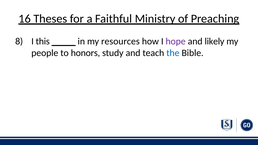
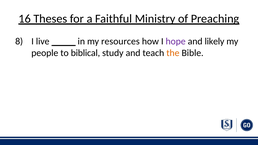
this: this -> live
honors: honors -> biblical
the colour: blue -> orange
